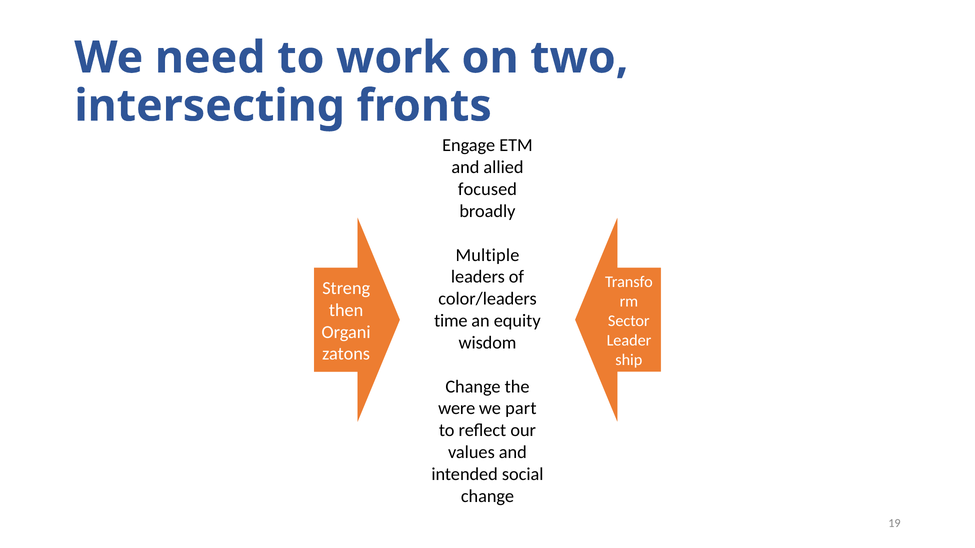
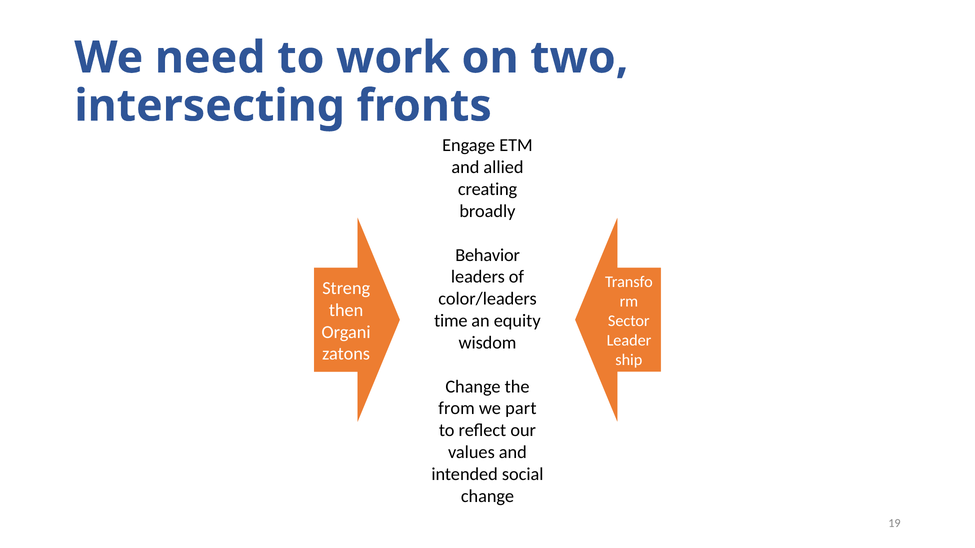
focused: focused -> creating
Multiple: Multiple -> Behavior
were: were -> from
